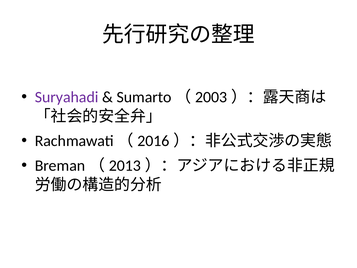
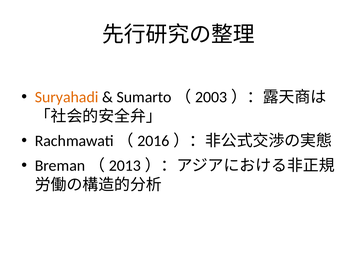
Suryahadi colour: purple -> orange
